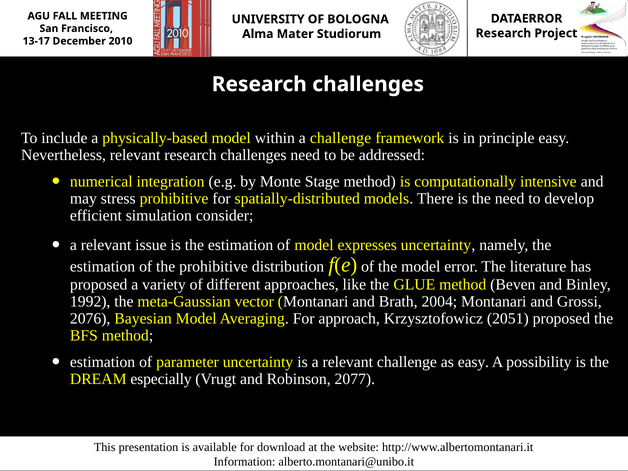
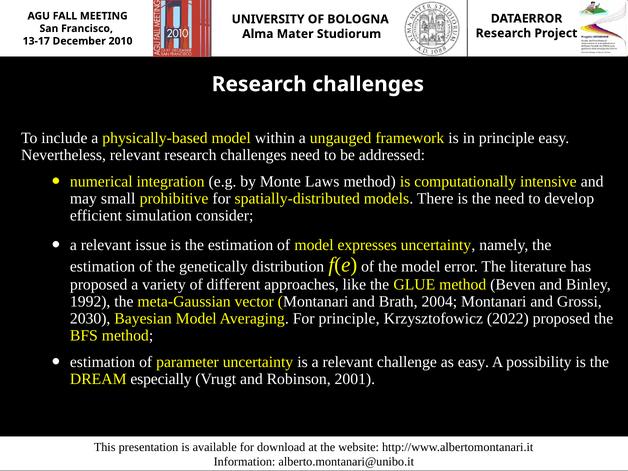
a challenge: challenge -> ungauged
Stage: Stage -> Laws
stress: stress -> small
the prohibitive: prohibitive -> genetically
2076: 2076 -> 2030
For approach: approach -> principle
2051: 2051 -> 2022
2077: 2077 -> 2001
